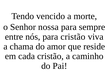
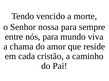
para cristão: cristão -> mundo
